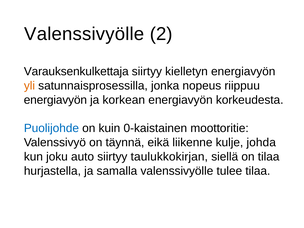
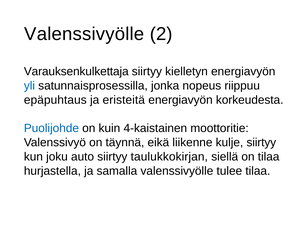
yli colour: orange -> blue
energiavyön at (55, 100): energiavyön -> epäpuhtaus
korkean: korkean -> eristeitä
0-kaistainen: 0-kaistainen -> 4-kaistainen
kulje johda: johda -> siirtyy
